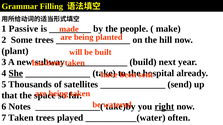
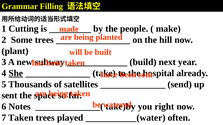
Passive: Passive -> Cutting
that at (9, 96): that -> sent
right underline: present -> none
